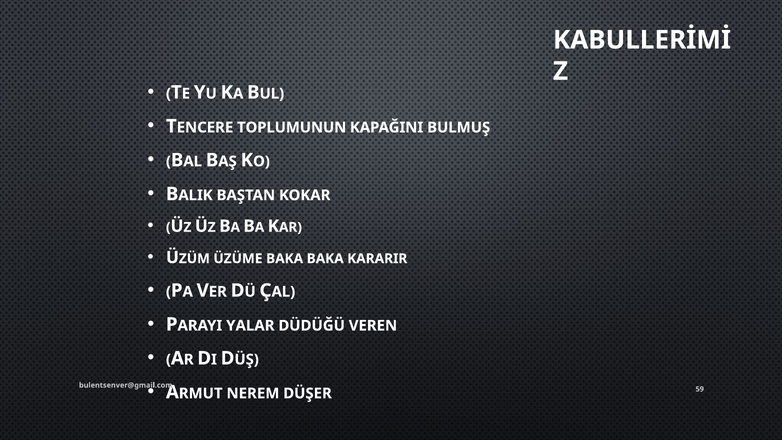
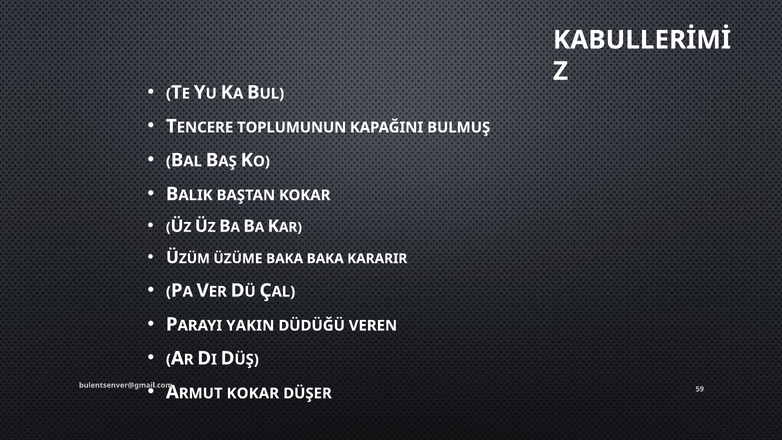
YALAR: YALAR -> YAKIN
NEREM at (253, 393): NEREM -> KOKAR
